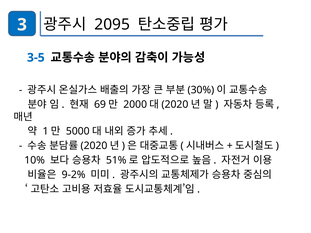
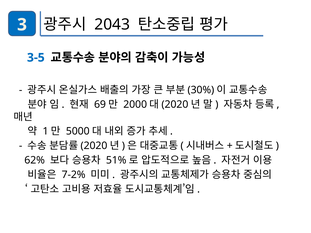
2095: 2095 -> 2043
10%: 10% -> 62%
9-2%: 9-2% -> 7-2%
